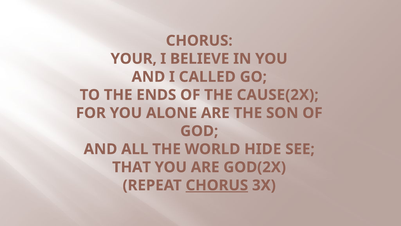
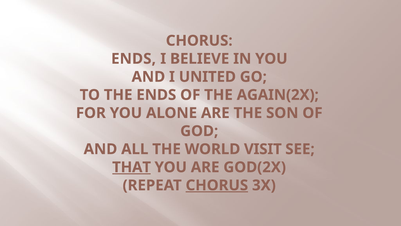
YOUR at (134, 59): YOUR -> ENDS
CALLED: CALLED -> UNITED
CAUSE(2X: CAUSE(2X -> AGAIN(2X
HIDE: HIDE -> VISIT
THAT underline: none -> present
